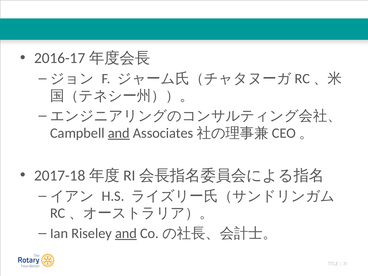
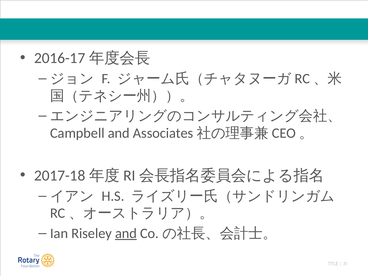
and at (119, 133) underline: present -> none
